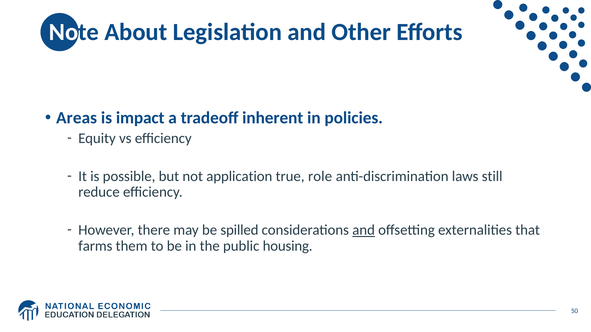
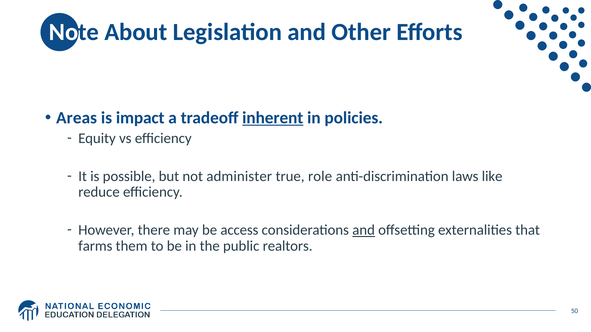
inherent underline: none -> present
application: application -> administer
still: still -> like
spilled: spilled -> access
housing: housing -> realtors
